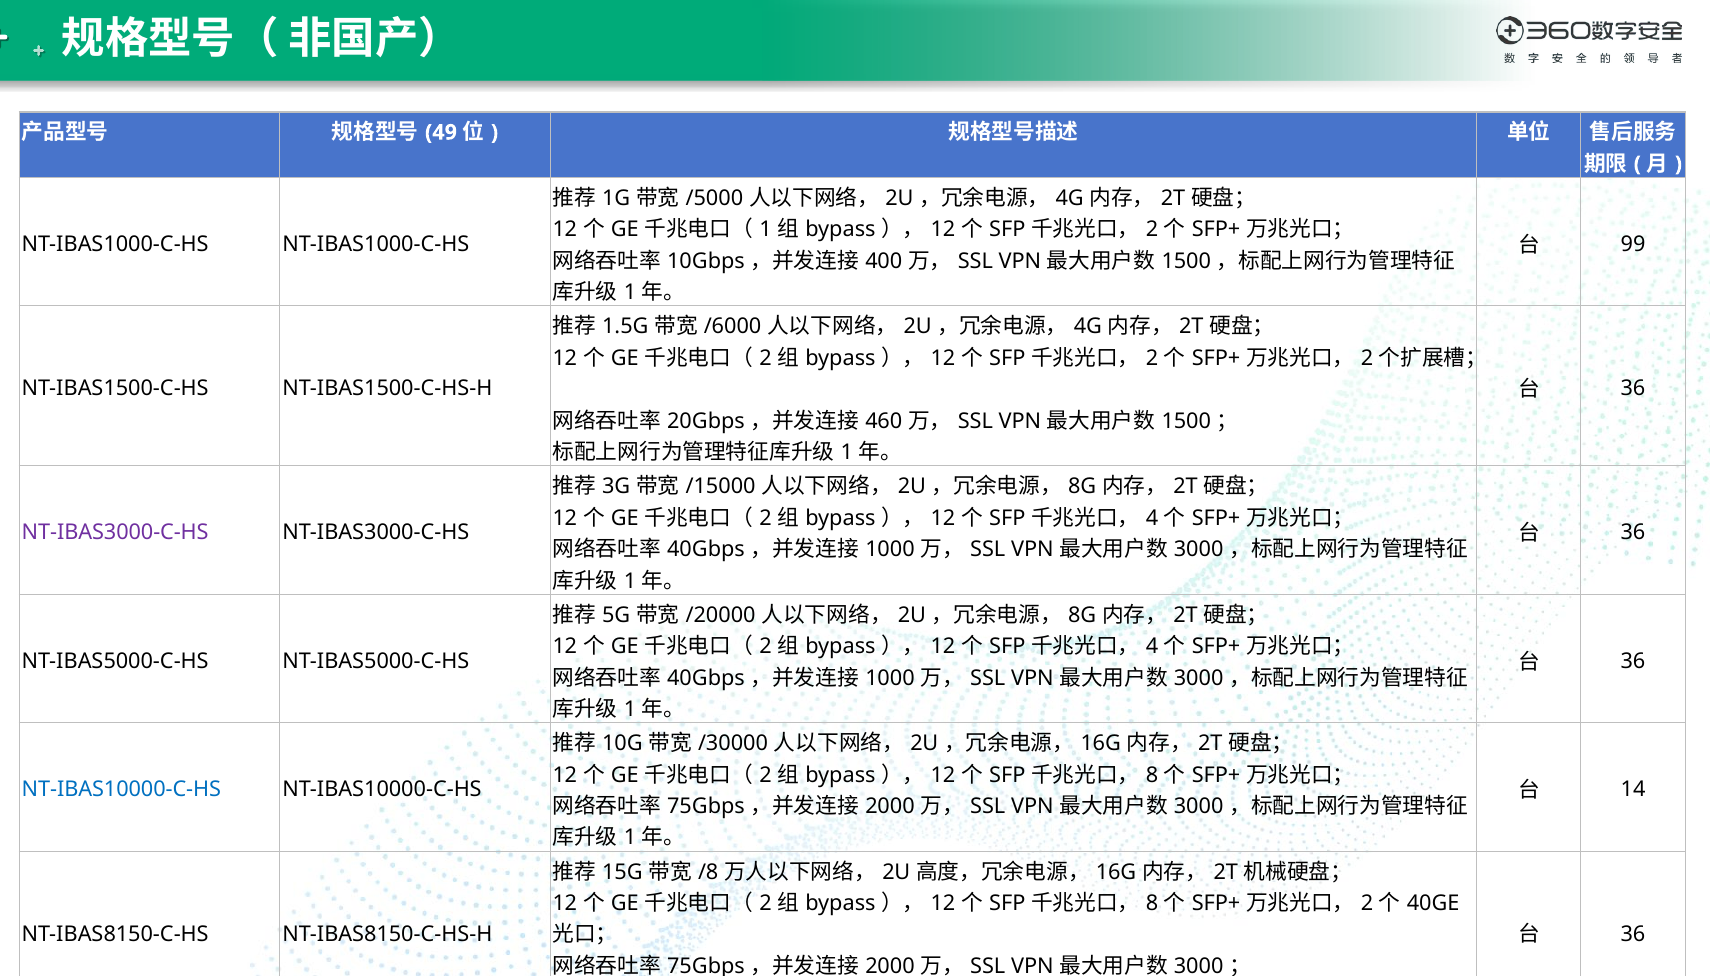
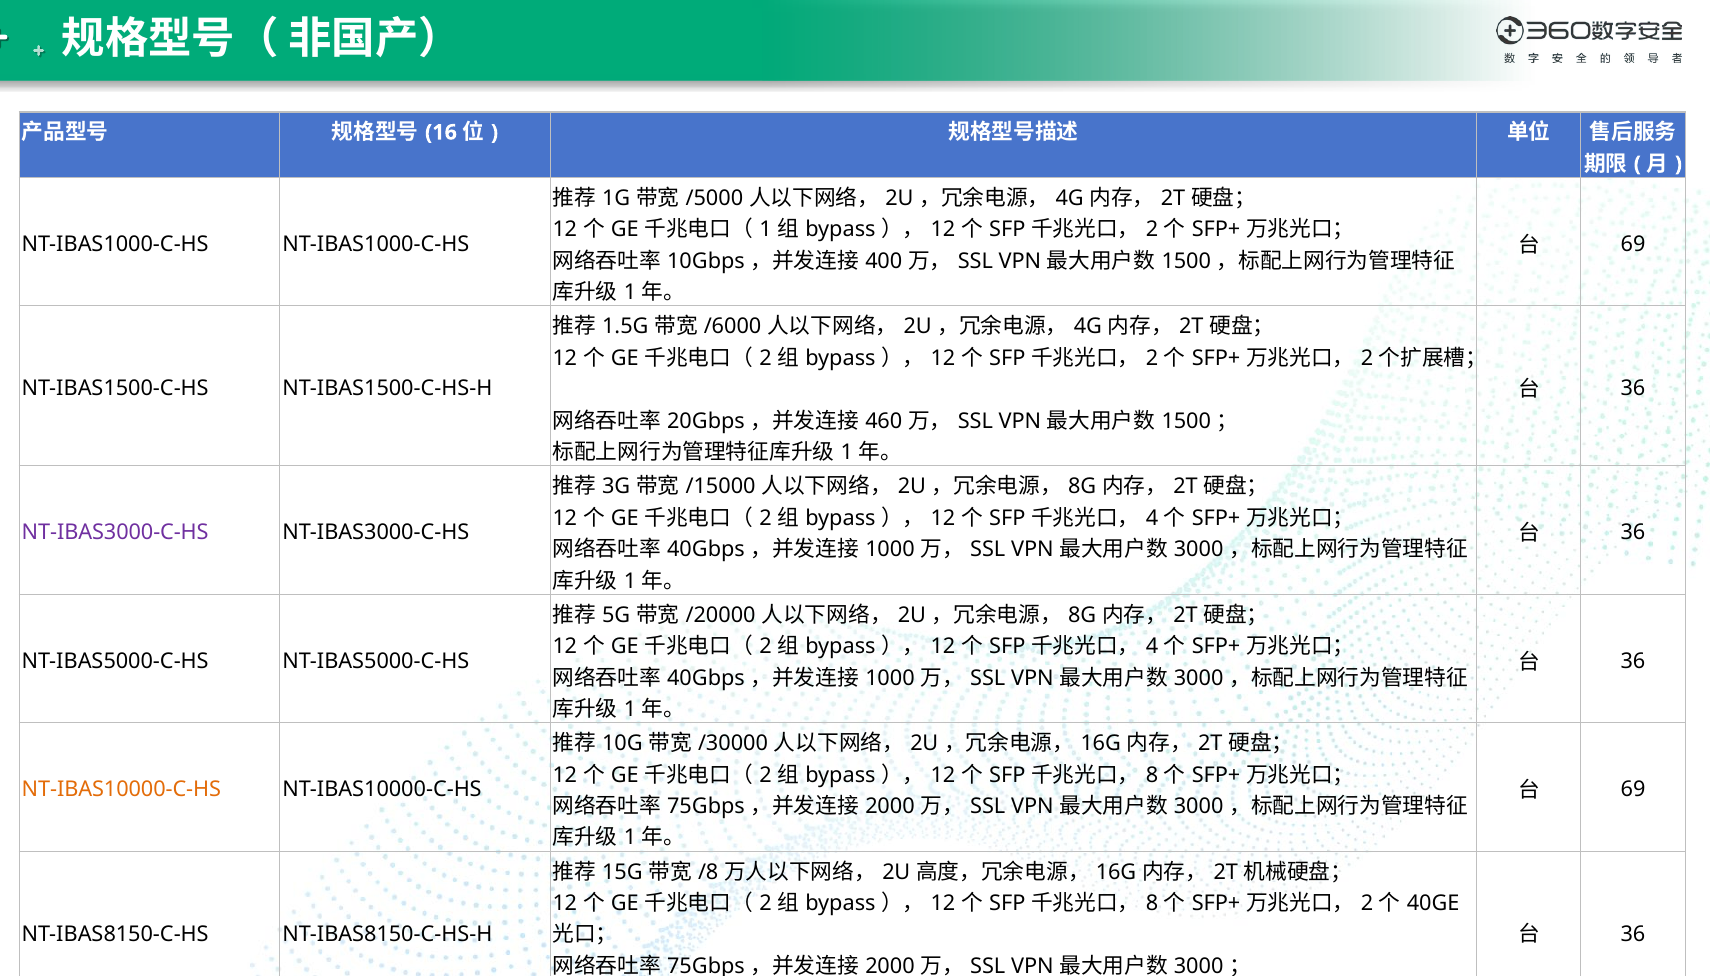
49: 49 -> 16
99 at (1633, 244): 99 -> 69
14 at (1633, 789): 14 -> 69
NT-IBAS10000-C-HS at (121, 789) colour: blue -> orange
